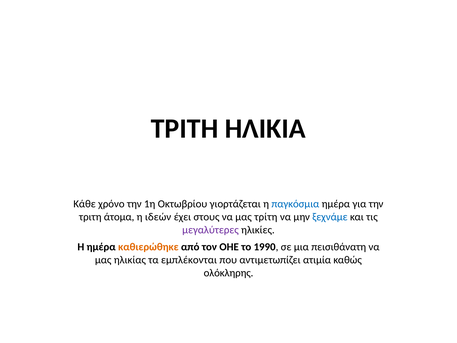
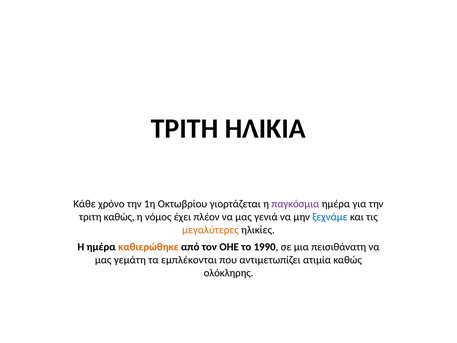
παγκόσμια colour: blue -> purple
τριτη άτομα: άτομα -> καθώς
ιδεών: ιδεών -> νόμος
στους: στους -> πλέον
τρίτη: τρίτη -> γενιά
μεγαλύτερες colour: purple -> orange
ηλικίας: ηλικίας -> γεμάτη
